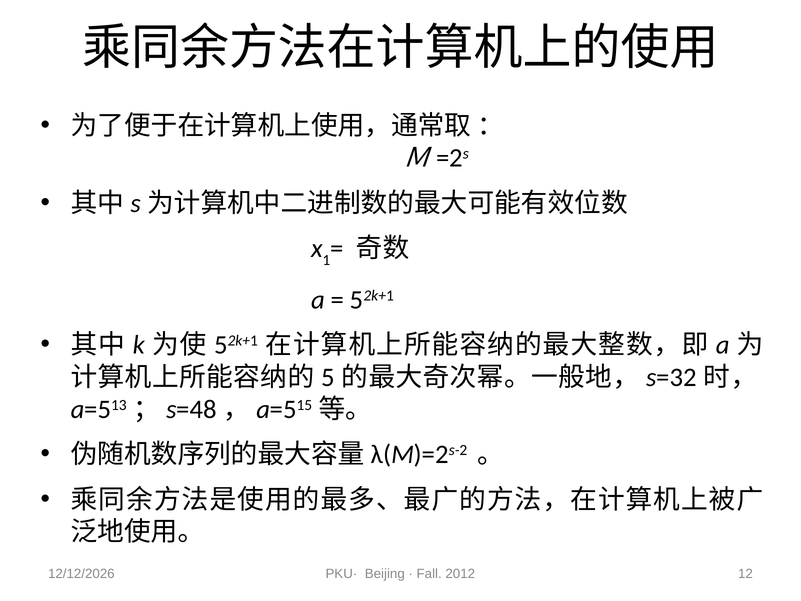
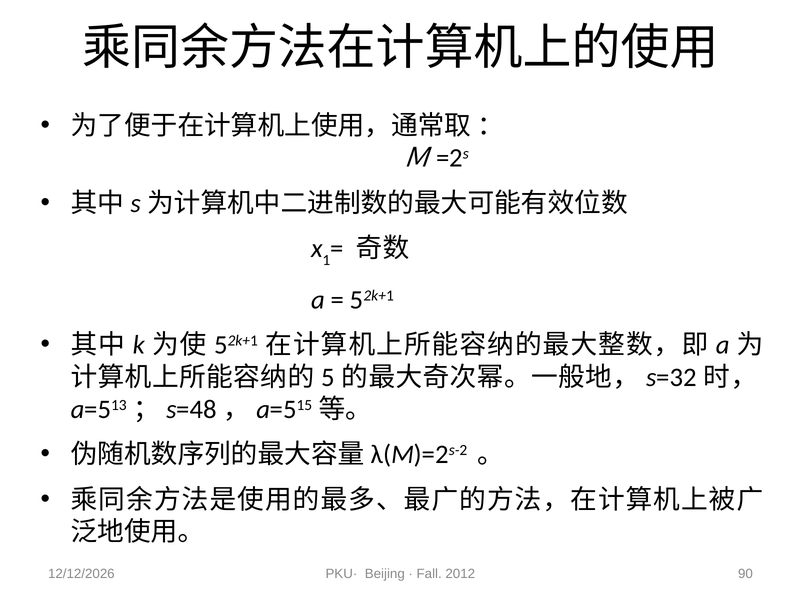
12: 12 -> 90
